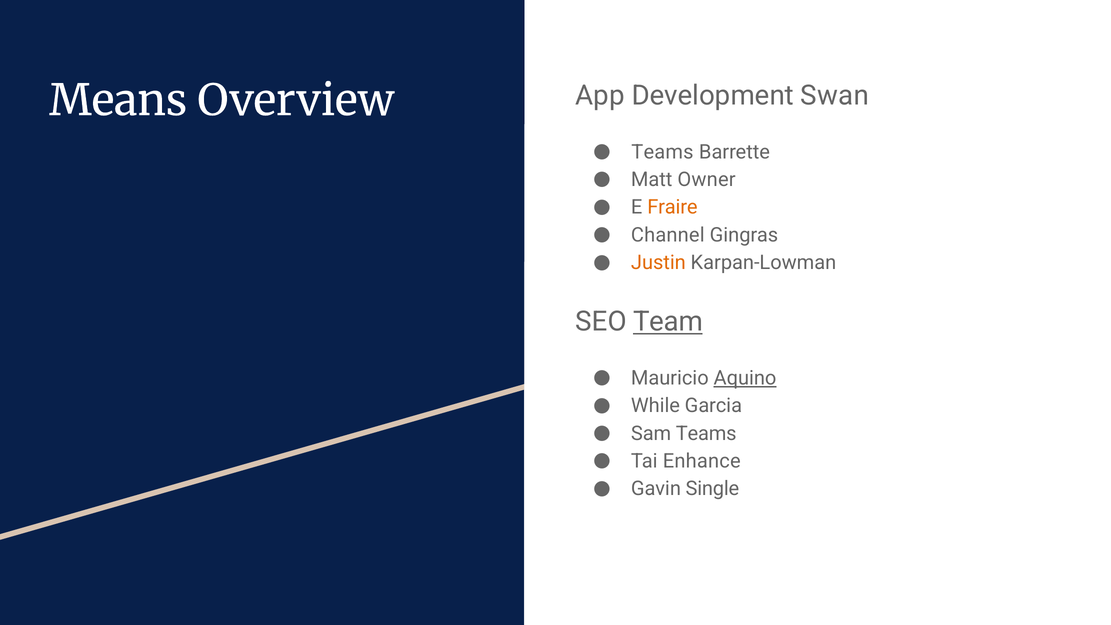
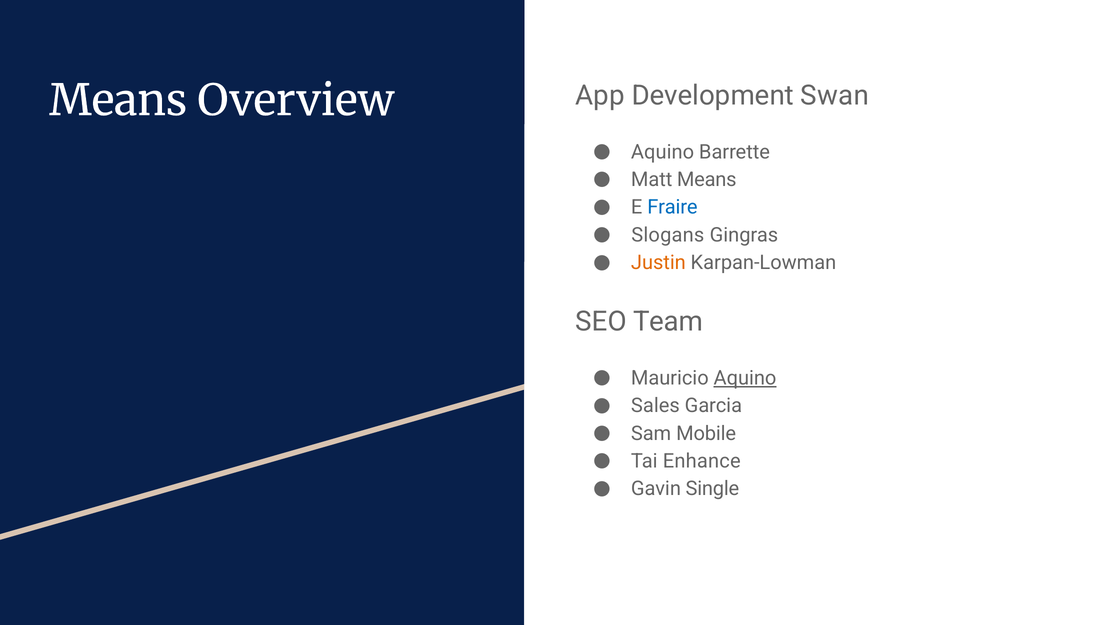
Teams at (662, 152): Teams -> Aquino
Matt Owner: Owner -> Means
Fraire colour: orange -> blue
Channel: Channel -> Slogans
Team underline: present -> none
While: While -> Sales
Sam Teams: Teams -> Mobile
